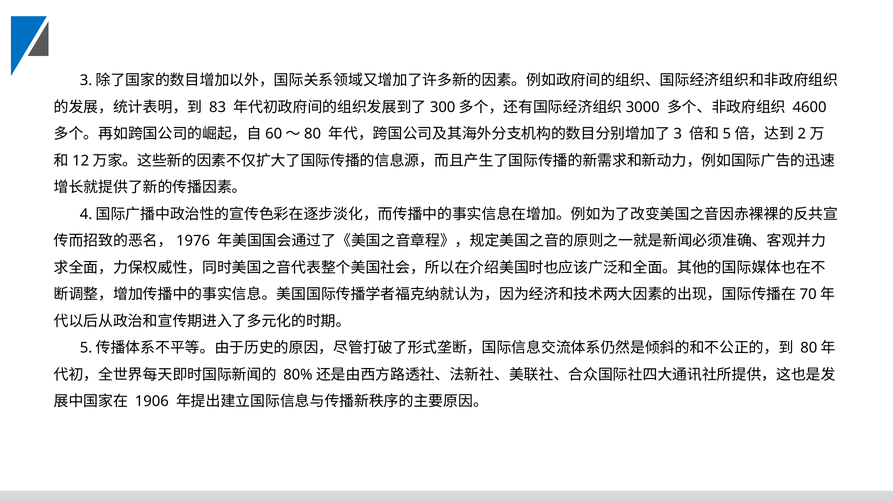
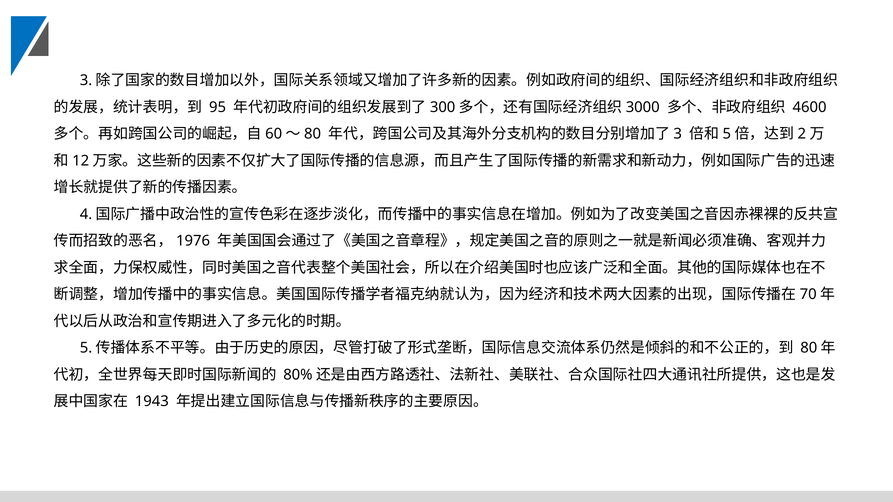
83: 83 -> 95
1906: 1906 -> 1943
